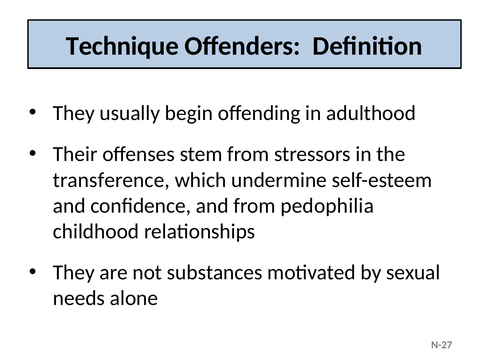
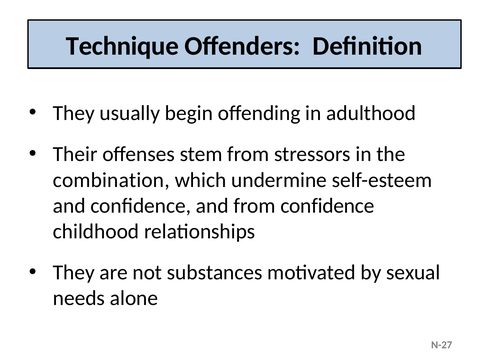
transference: transference -> combination
from pedophilia: pedophilia -> confidence
